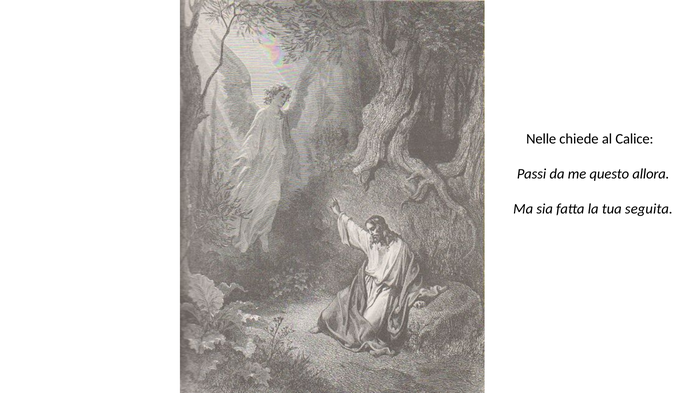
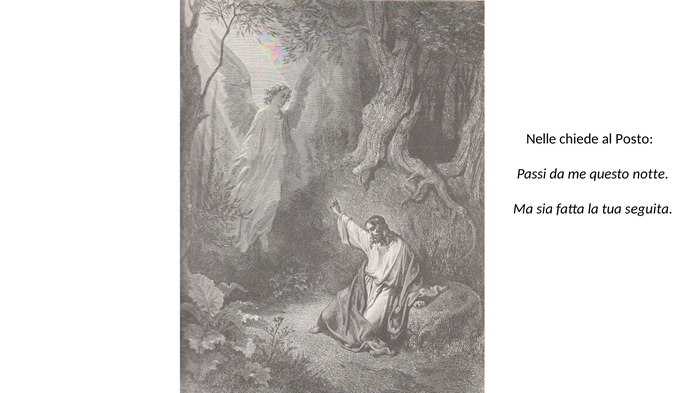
Calice: Calice -> Posto
allora: allora -> notte
